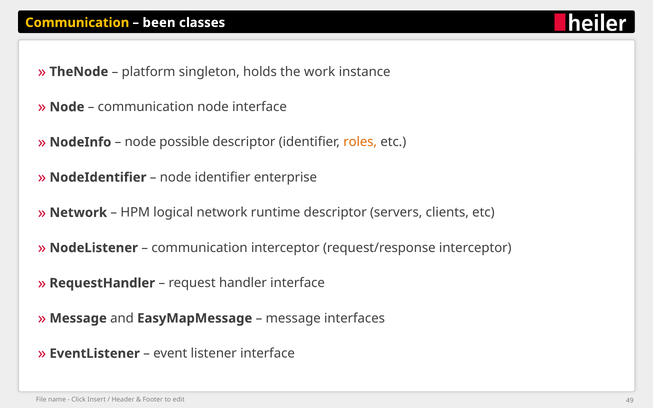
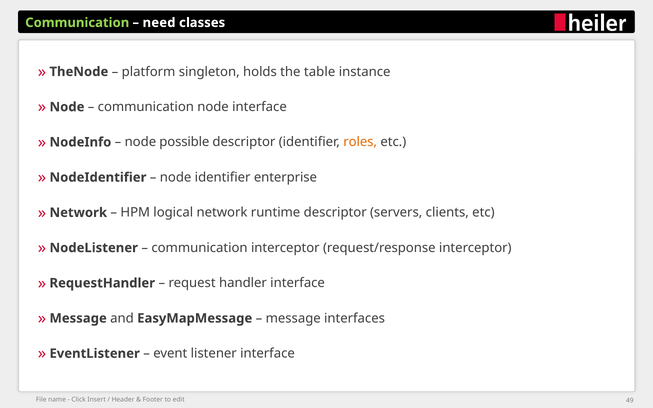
Communication at (77, 23) colour: yellow -> light green
been: been -> need
work: work -> table
